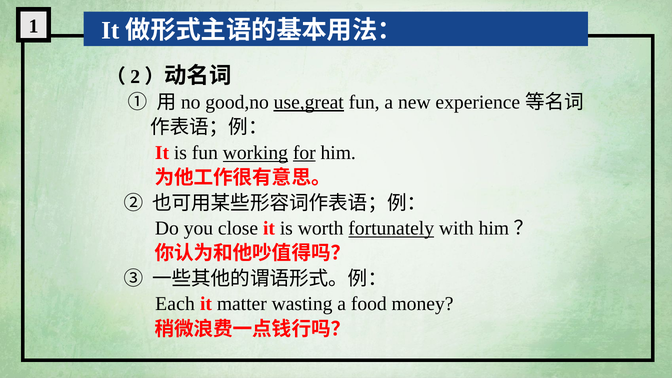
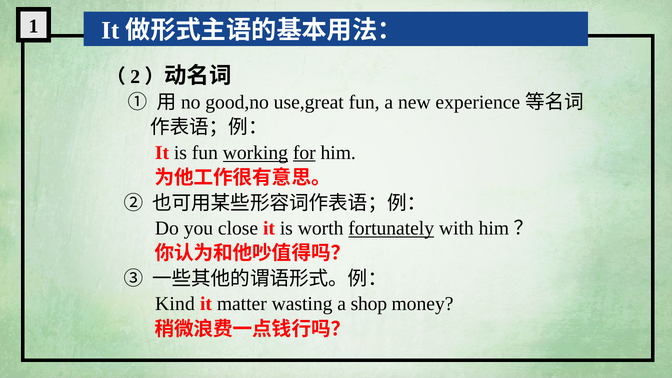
use,great underline: present -> none
Each: Each -> Kind
food: food -> shop
